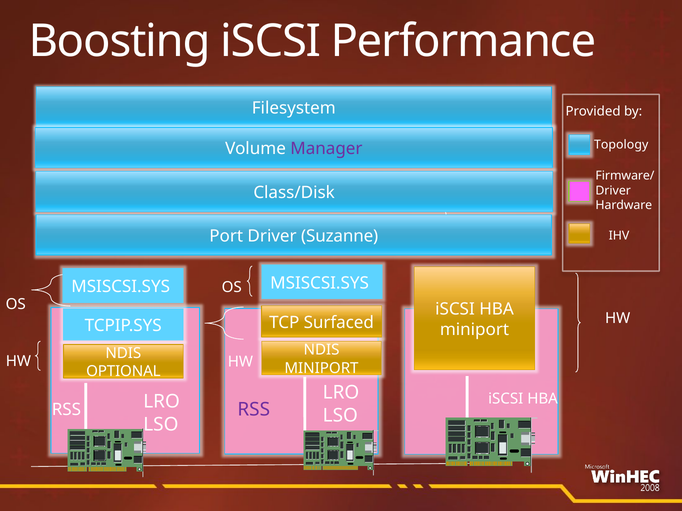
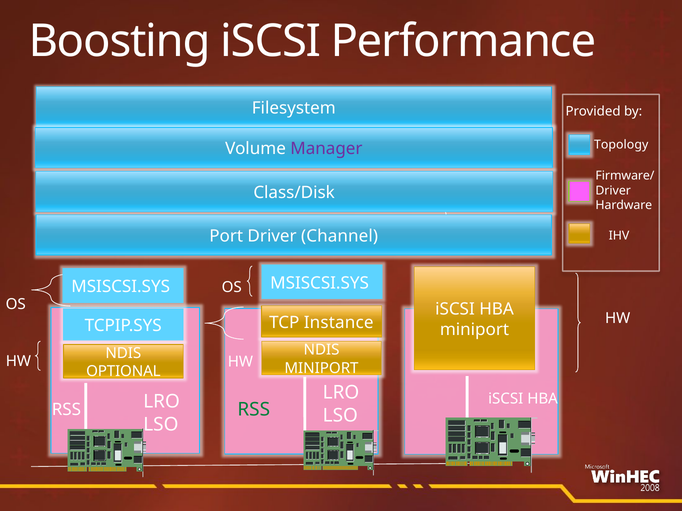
Suzanne: Suzanne -> Channel
Surfaced: Surfaced -> Instance
RSS at (254, 410) colour: purple -> green
